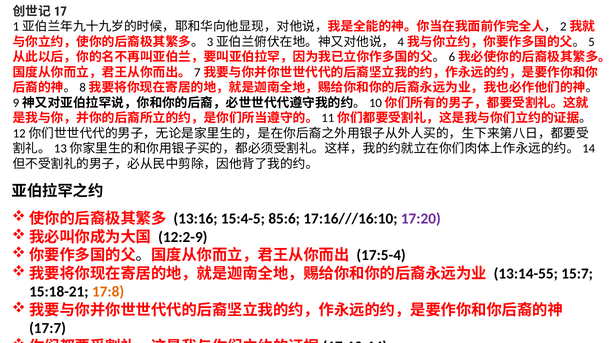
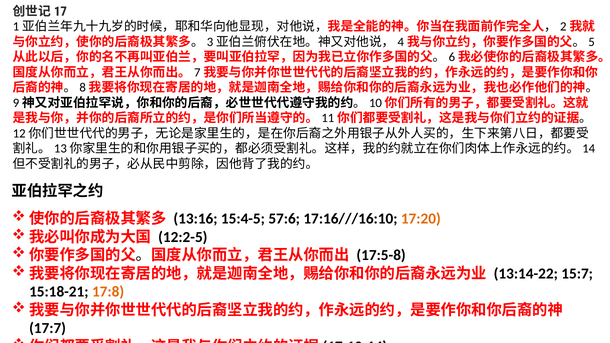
85:6: 85:6 -> 57:6
17:20 colour: purple -> orange
12:2-9: 12:2-9 -> 12:2-5
17:5-4: 17:5-4 -> 17:5-8
13:14-55: 13:14-55 -> 13:14-22
